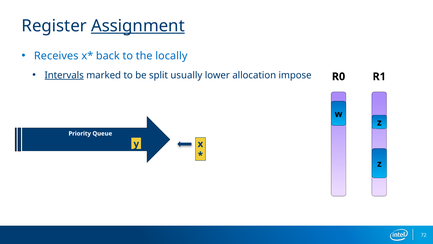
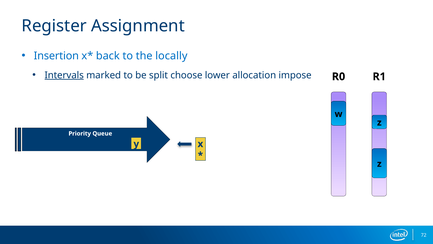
Assignment underline: present -> none
Receives: Receives -> Insertion
usually: usually -> choose
